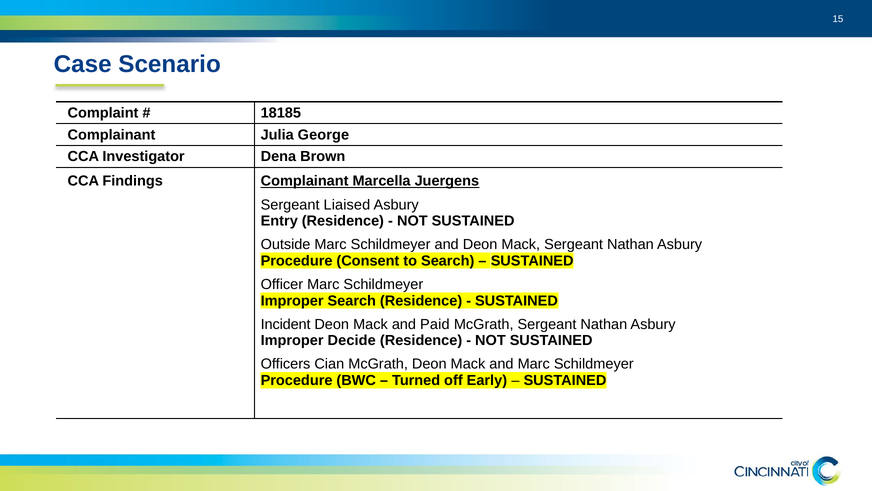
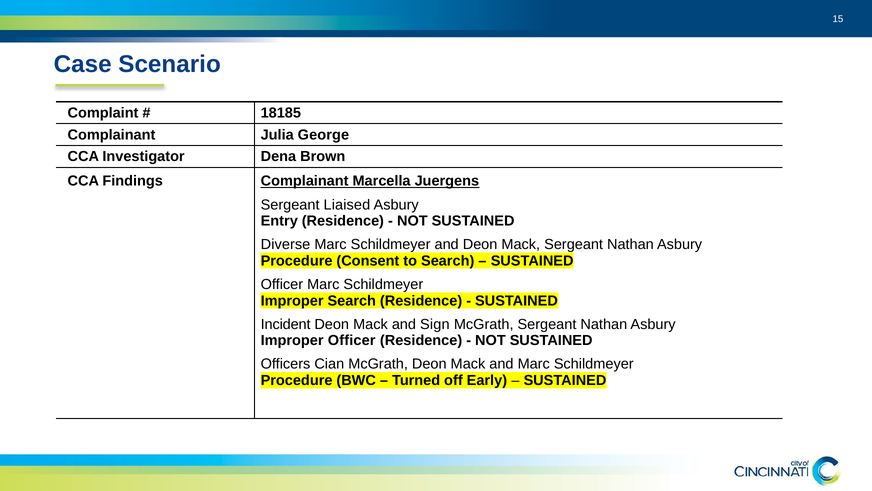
Outside: Outside -> Diverse
Paid: Paid -> Sign
Improper Decide: Decide -> Officer
